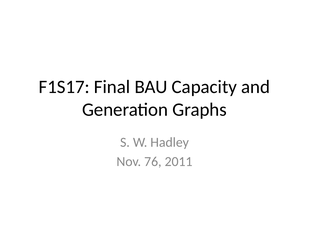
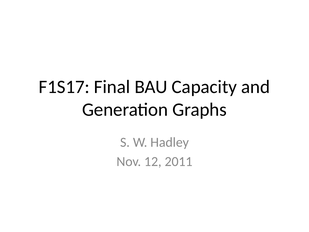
76: 76 -> 12
